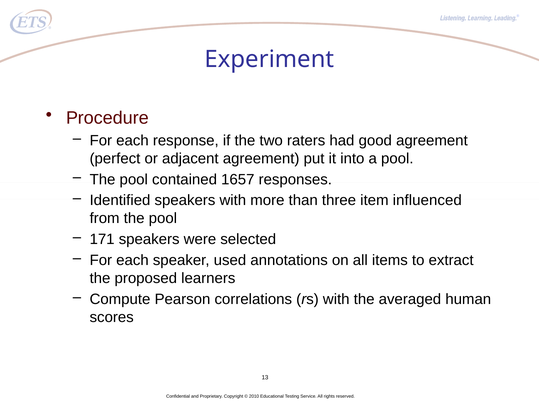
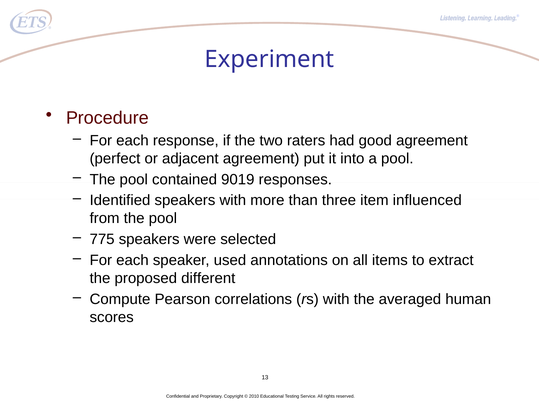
1657: 1657 -> 9019
171: 171 -> 775
learners: learners -> different
